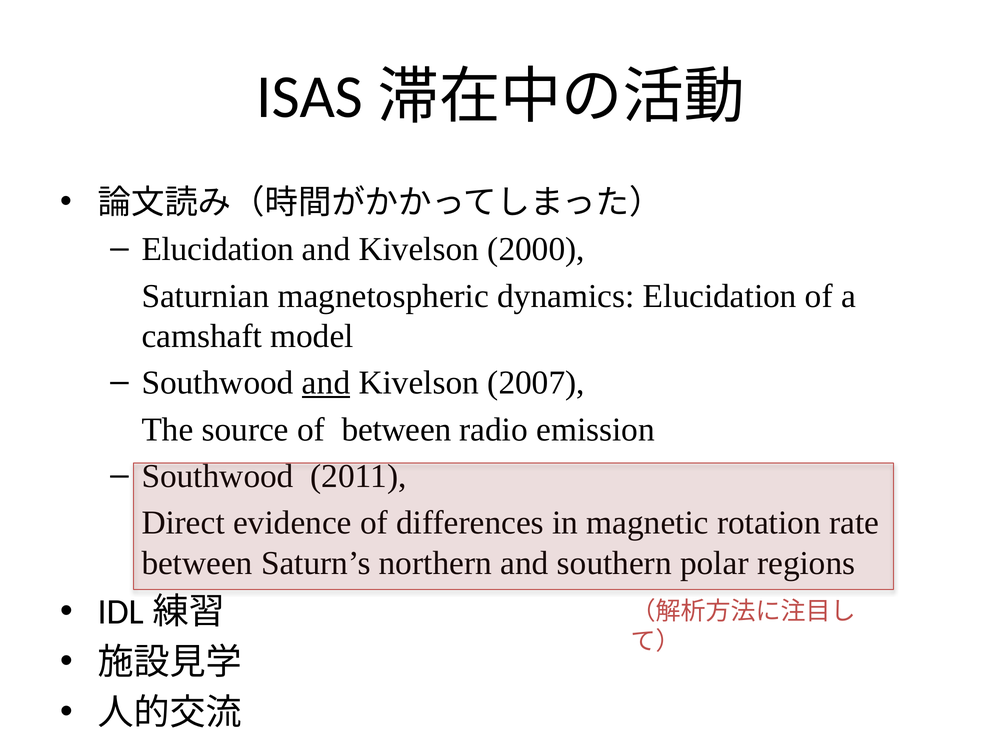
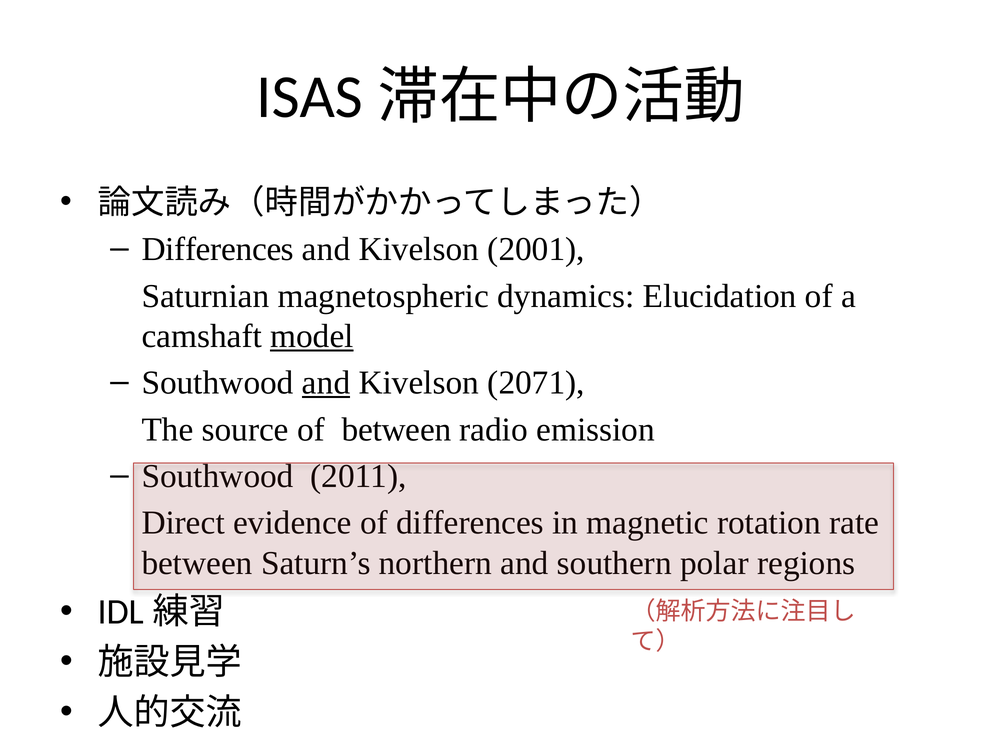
Elucidation at (218, 249): Elucidation -> Differences
2000: 2000 -> 2001
model underline: none -> present
2007: 2007 -> 2071
